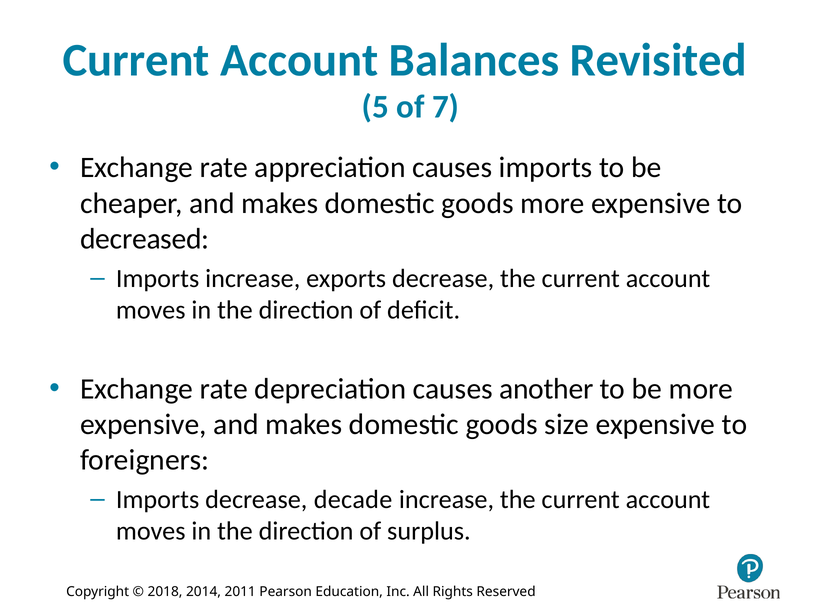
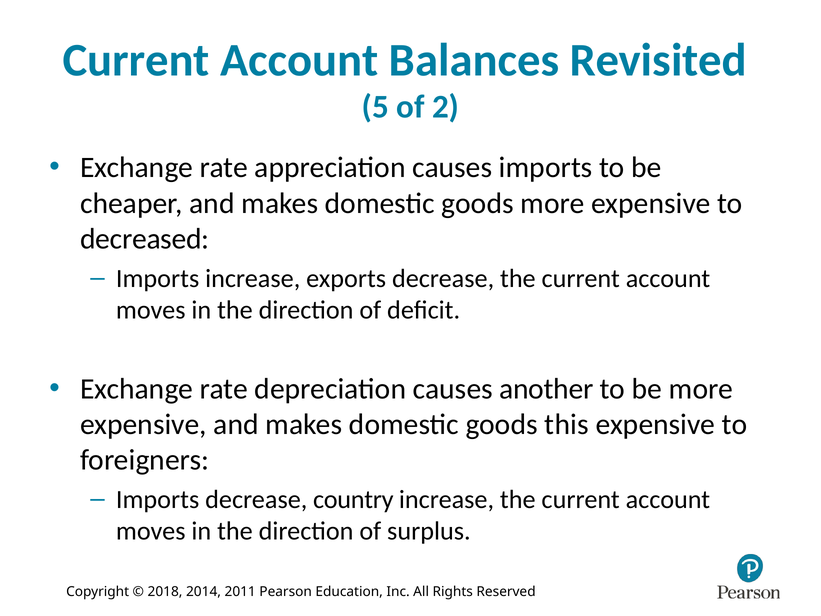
7: 7 -> 2
size: size -> this
decade: decade -> country
